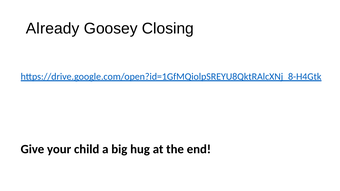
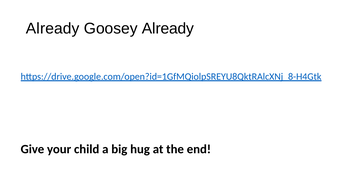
Goosey Closing: Closing -> Already
